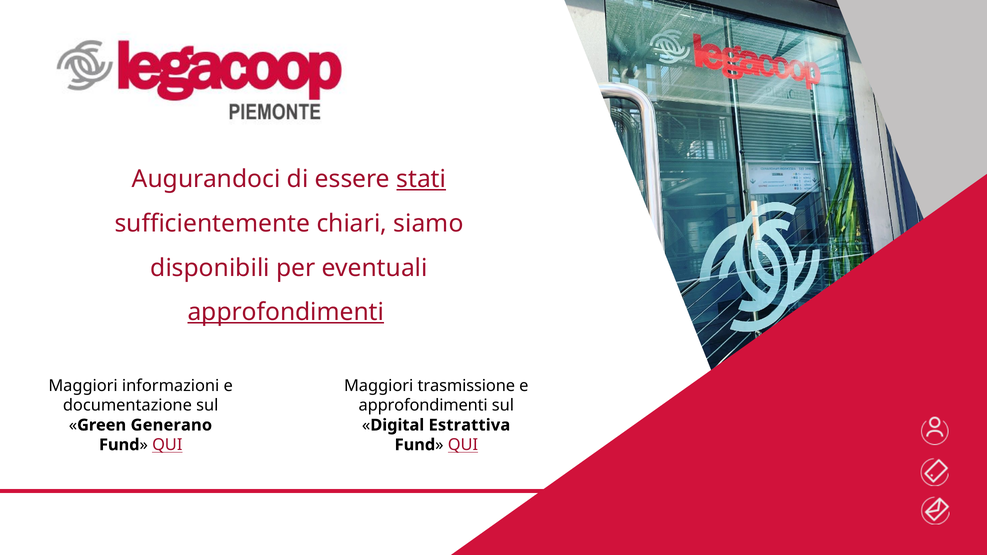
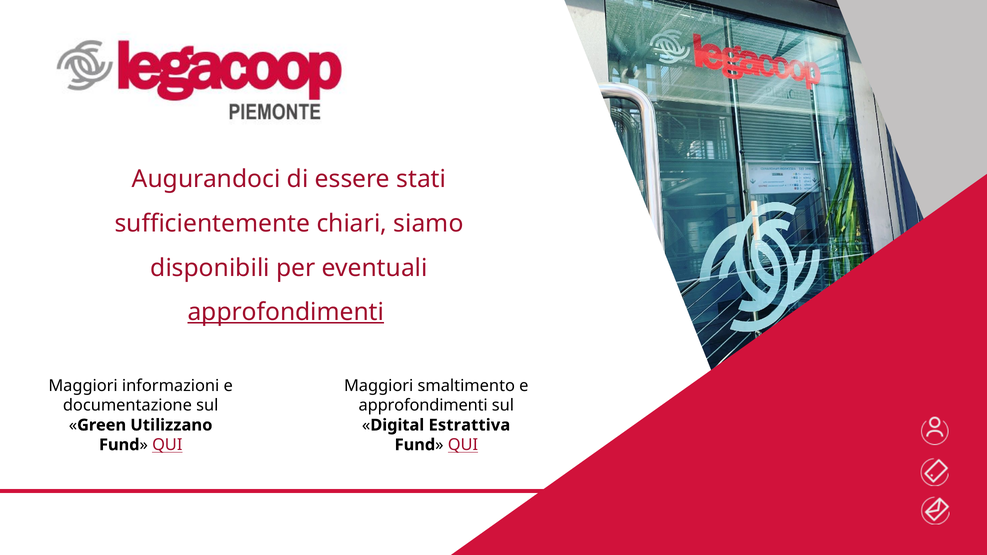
stati underline: present -> none
trasmissione: trasmissione -> smaltimento
Generano: Generano -> Utilizzano
